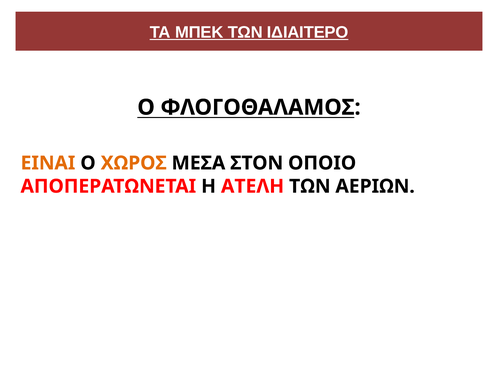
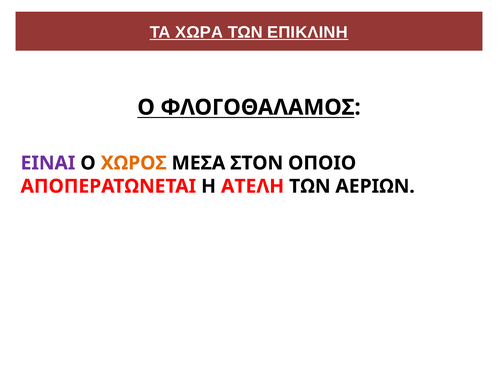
ΜΠΕΚ: ΜΠΕΚ -> ΧΩΡΑ
ΙΔΙΑΙΤΕΡΟ: ΙΔΙΑΙΤΕΡΟ -> ΕΠΙΚΛΙΝΗ
ΕΙΝΑΙ colour: orange -> purple
